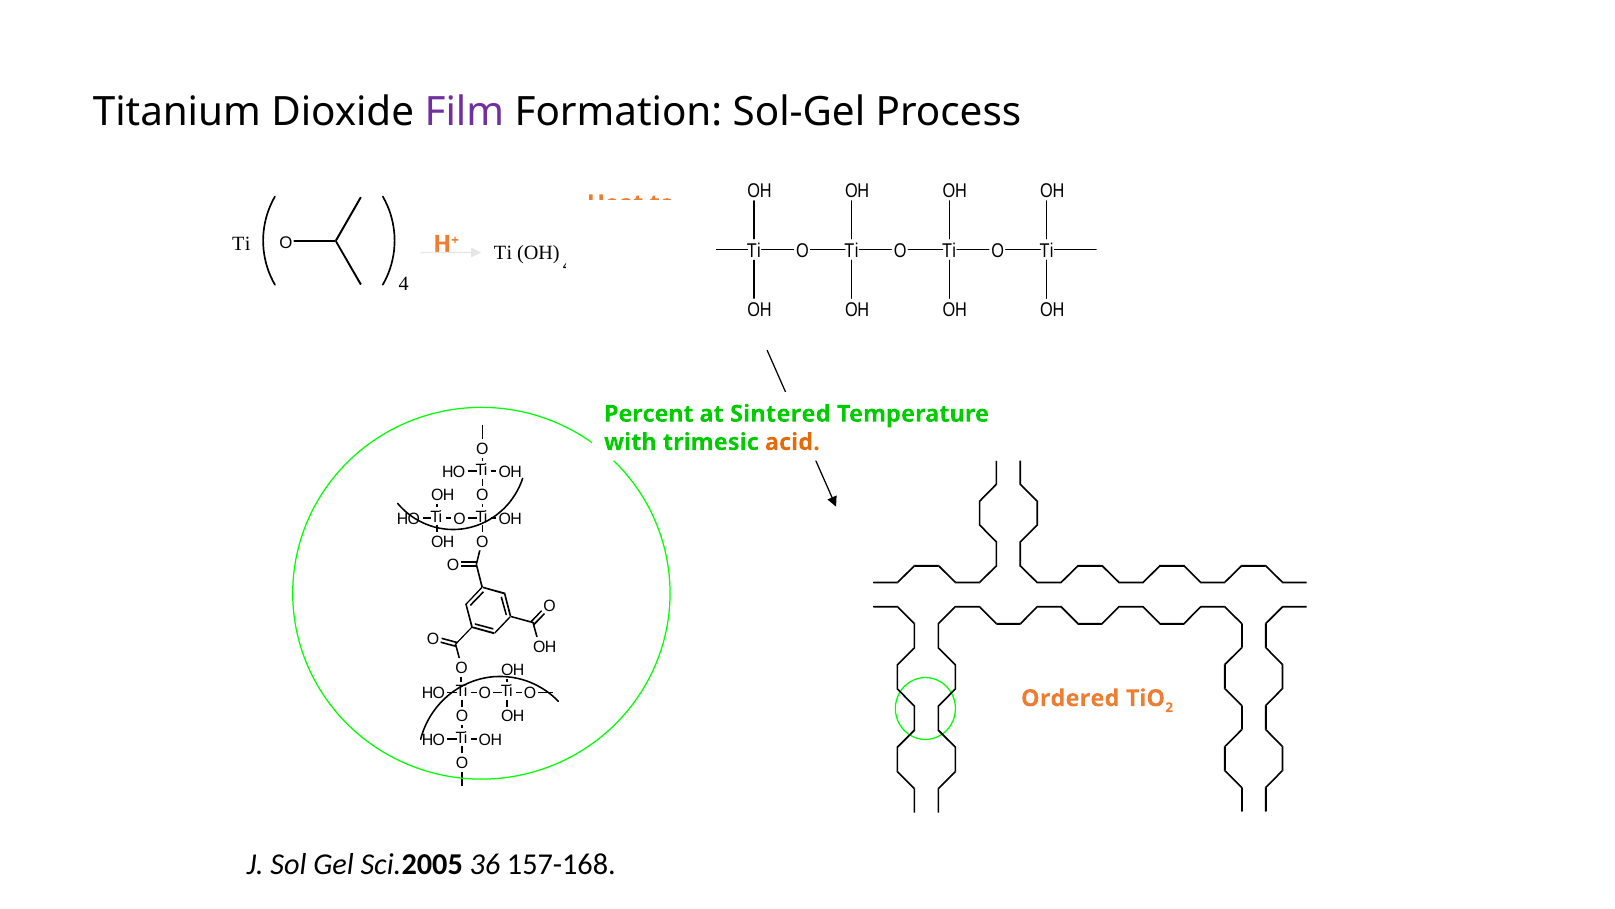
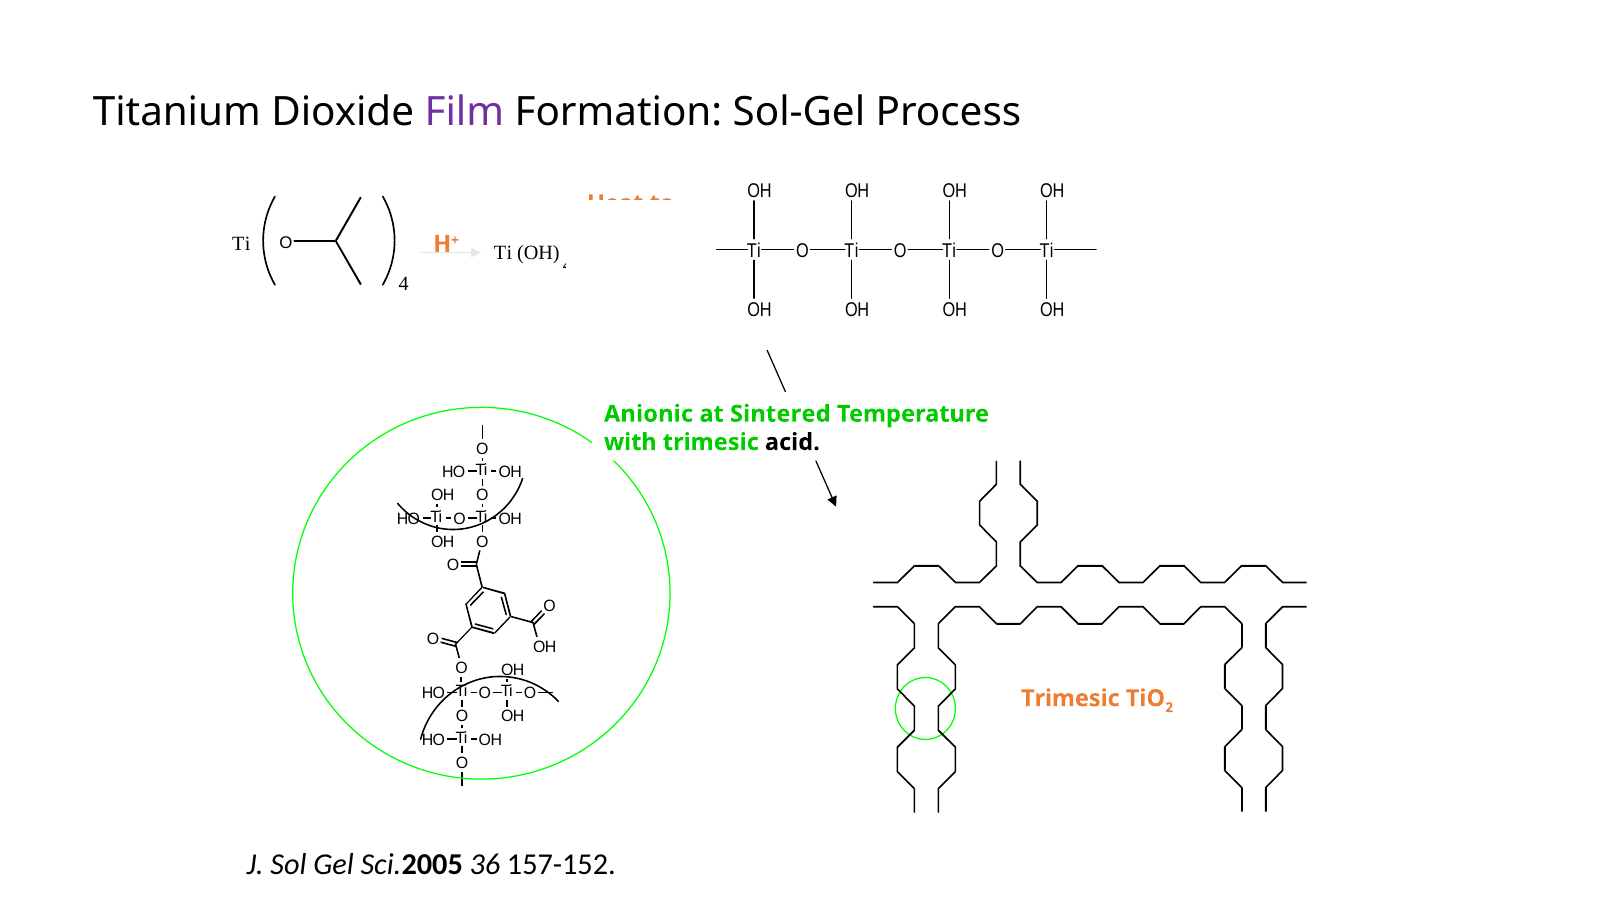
Percent: Percent -> Anionic
acid colour: orange -> black
Ordered at (1070, 698): Ordered -> Trimesic
157-168: 157-168 -> 157-152
